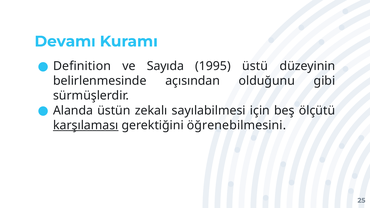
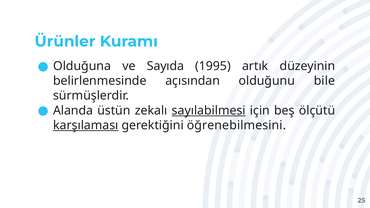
Devamı: Devamı -> Ürünler
Definition: Definition -> Olduğuna
üstü: üstü -> artık
gibi: gibi -> bile
sayılabilmesi underline: none -> present
